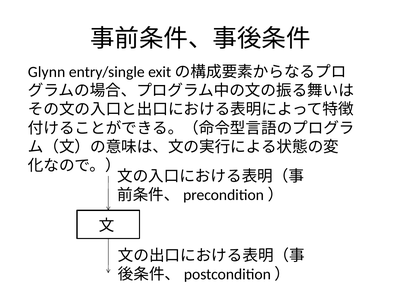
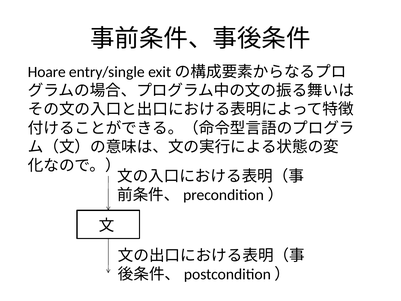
Glynn: Glynn -> Hoare
